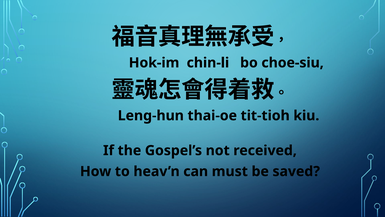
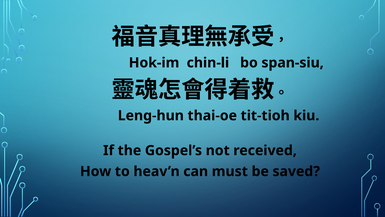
choe-siu: choe-siu -> span-siu
